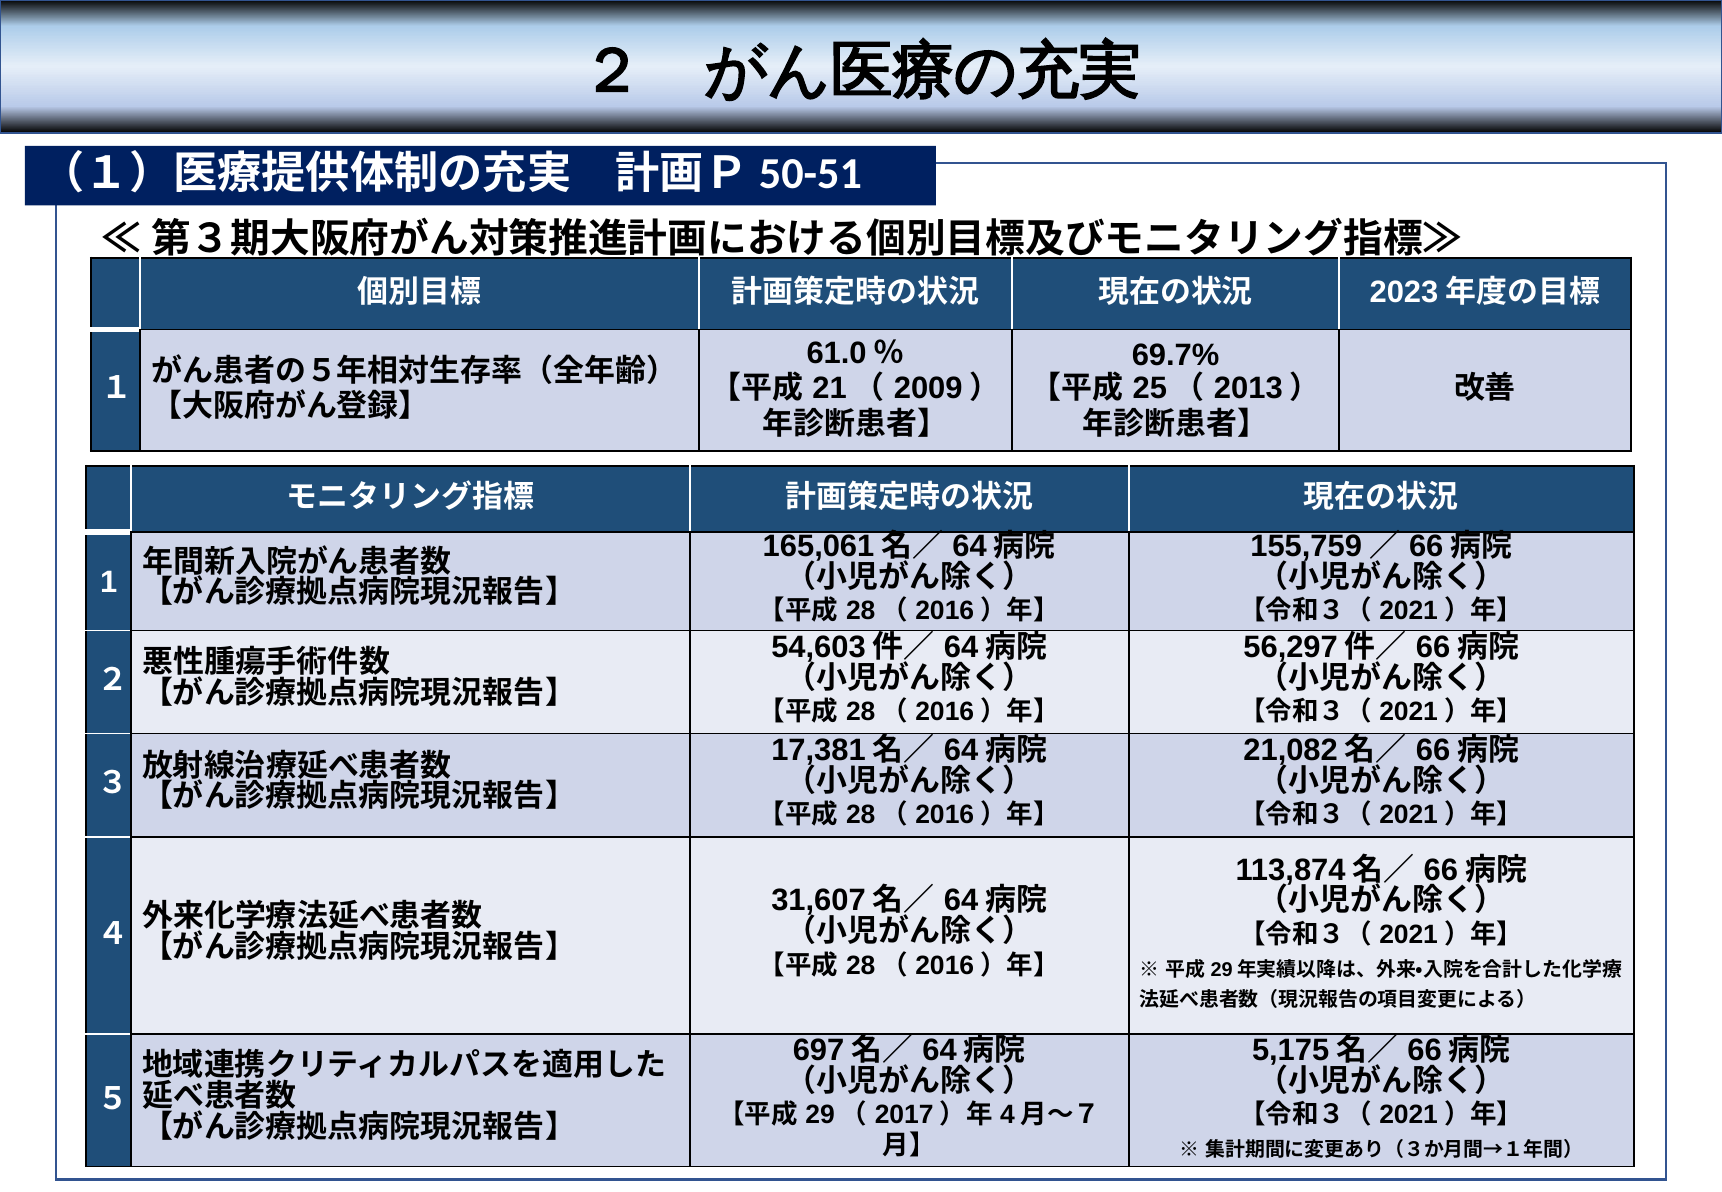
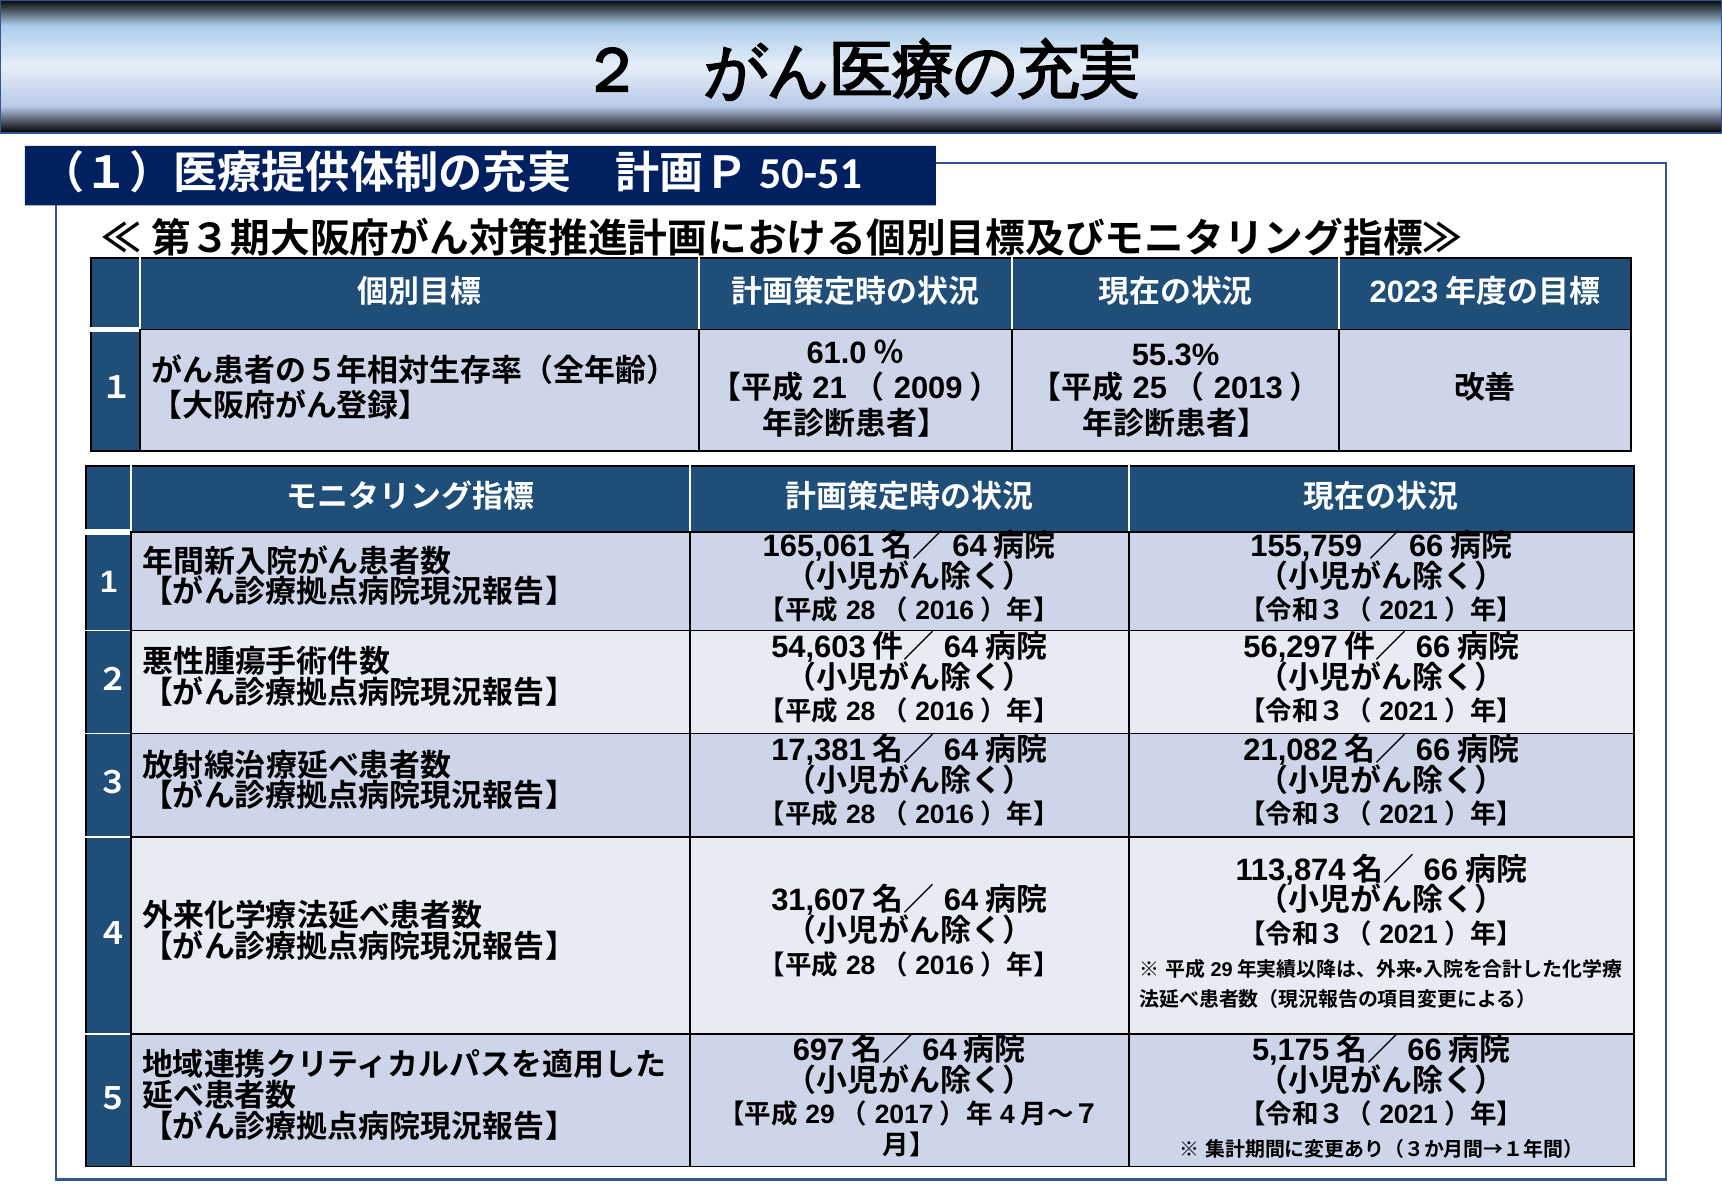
69.7%: 69.7% -> 55.3%
